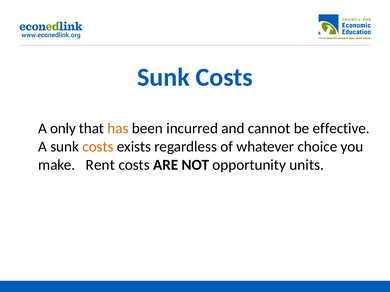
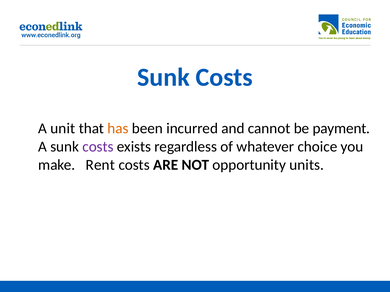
only: only -> unit
effective: effective -> payment
costs at (98, 147) colour: orange -> purple
